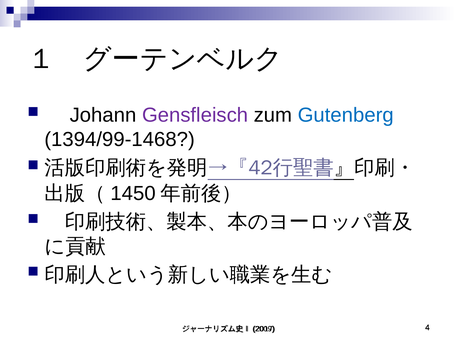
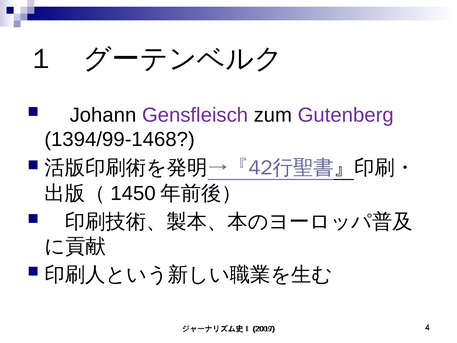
Gutenberg colour: blue -> purple
